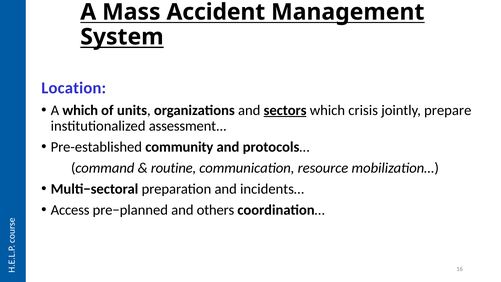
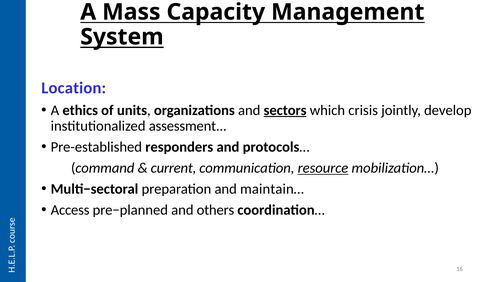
Accident: Accident -> Capacity
A which: which -> ethics
prepare: prepare -> develop
community: community -> responders
routine: routine -> current
resource underline: none -> present
incidents…: incidents… -> maintain…
